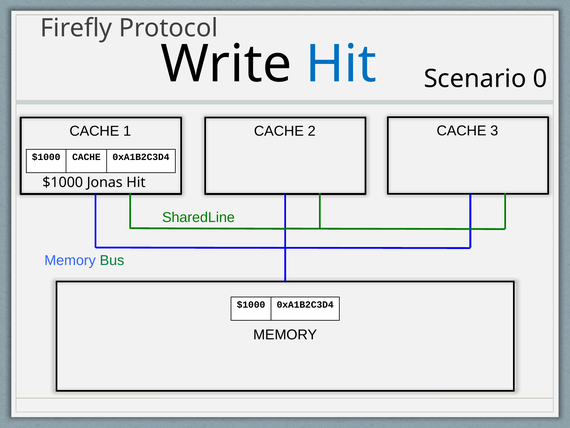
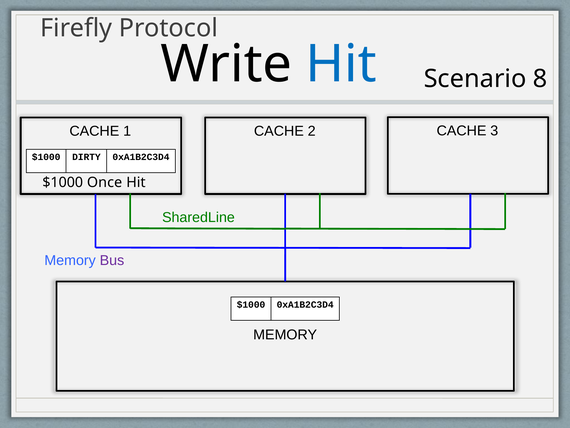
0: 0 -> 8
$1000 CACHE: CACHE -> DIRTY
Jonas: Jonas -> Once
Bus colour: green -> purple
